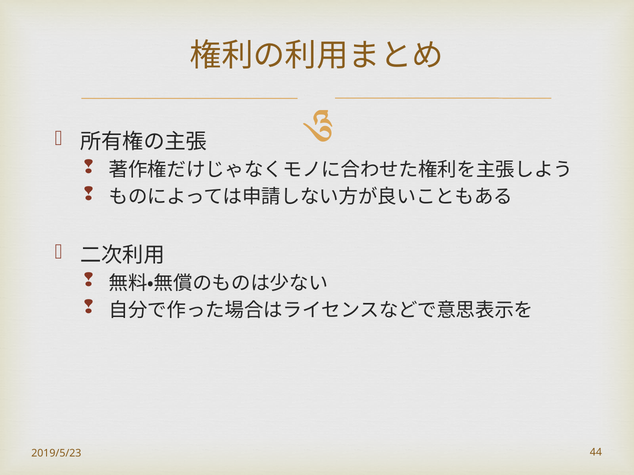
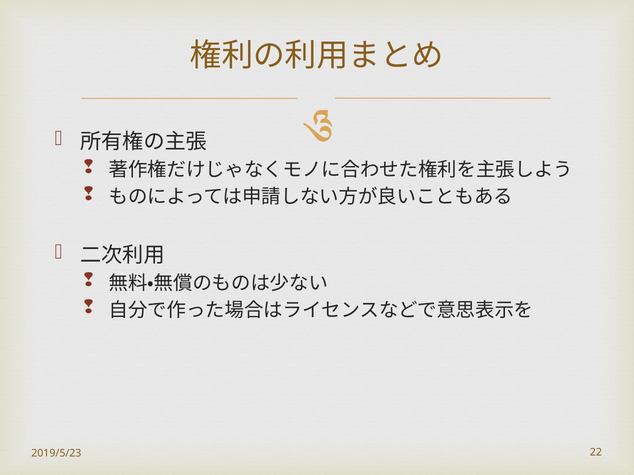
44: 44 -> 22
